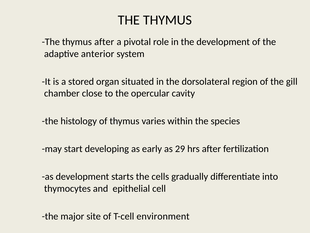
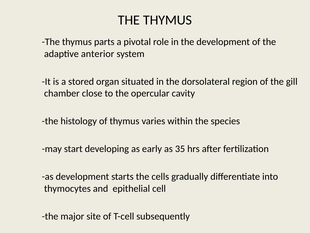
thymus after: after -> parts
29: 29 -> 35
environment: environment -> subsequently
